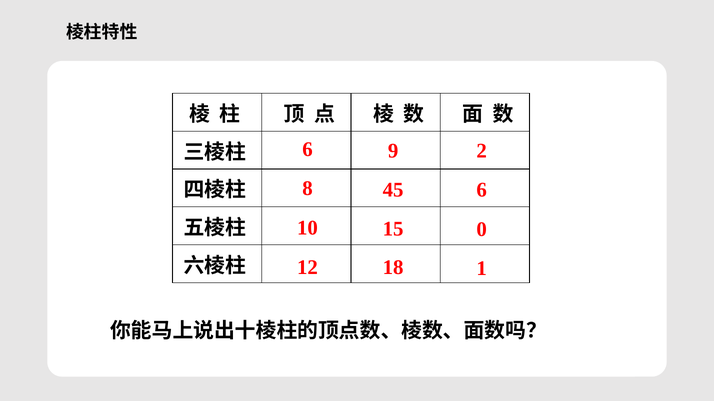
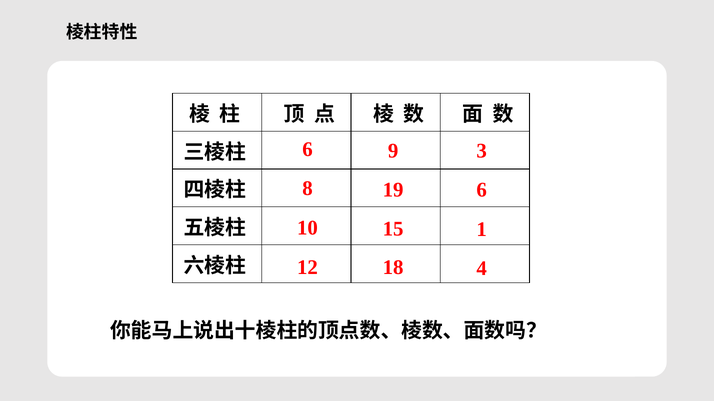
2: 2 -> 3
45: 45 -> 19
0: 0 -> 1
1: 1 -> 4
